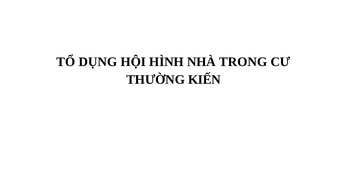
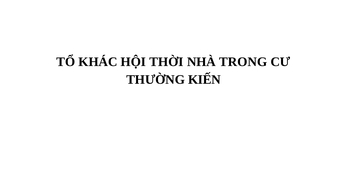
DỤNG: DỤNG -> KHÁC
HÌNH: HÌNH -> THỜI
